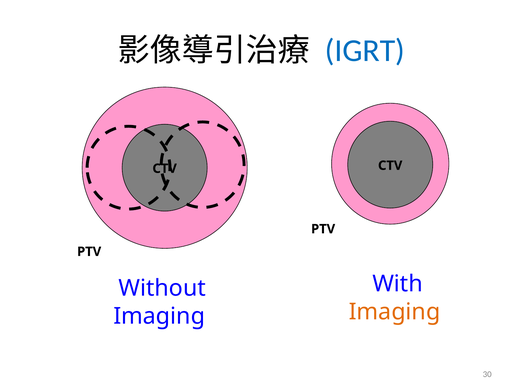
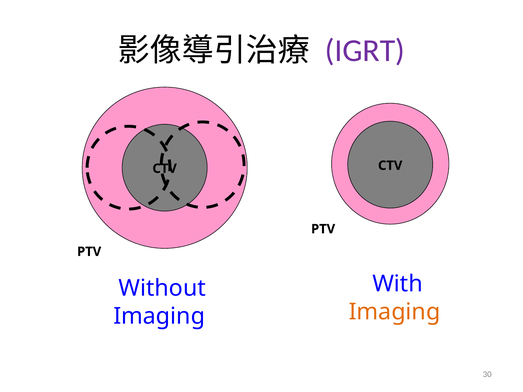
IGRT colour: blue -> purple
